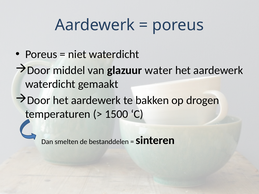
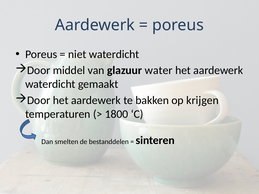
drogen: drogen -> krijgen
1500: 1500 -> 1800
